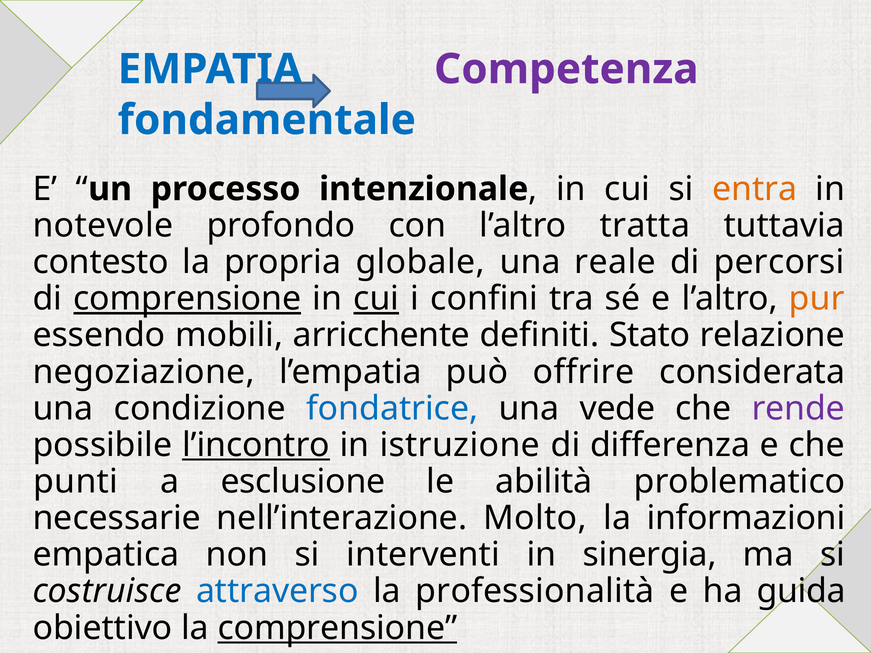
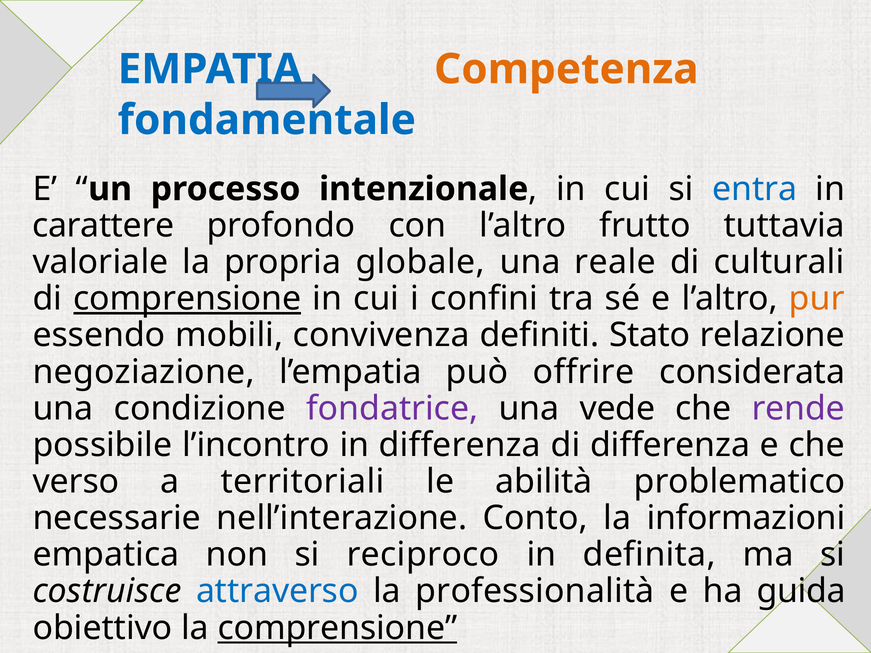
Competenza colour: purple -> orange
entra colour: orange -> blue
notevole: notevole -> carattere
tratta: tratta -> frutto
contesto: contesto -> valoriale
percorsi: percorsi -> culturali
cui at (376, 299) underline: present -> none
arricchente: arricchente -> convivenza
fondatrice colour: blue -> purple
l’incontro underline: present -> none
in istruzione: istruzione -> differenza
punti: punti -> verso
esclusione: esclusione -> territoriali
Molto: Molto -> Conto
interventi: interventi -> reciproco
sinergia: sinergia -> definita
